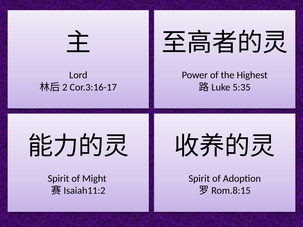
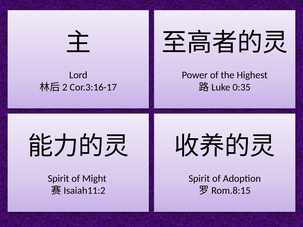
5:35: 5:35 -> 0:35
